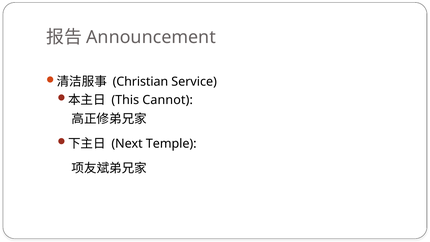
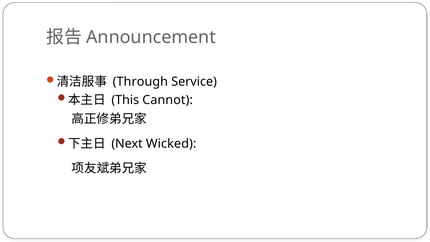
Christian: Christian -> Through
Temple: Temple -> Wicked
